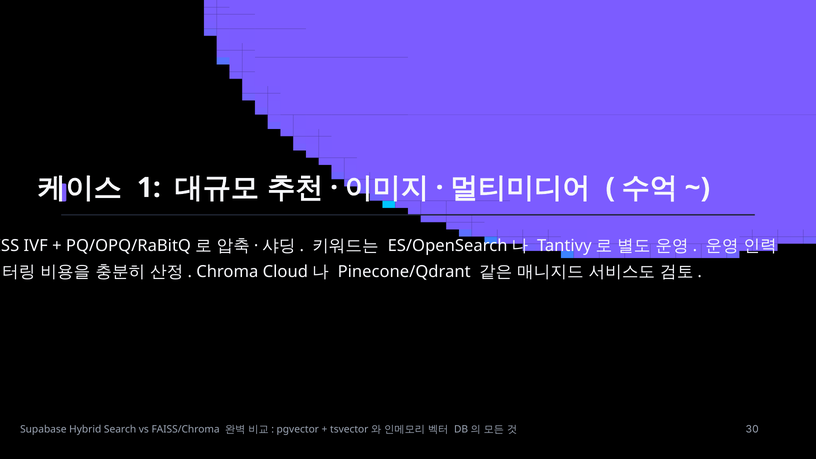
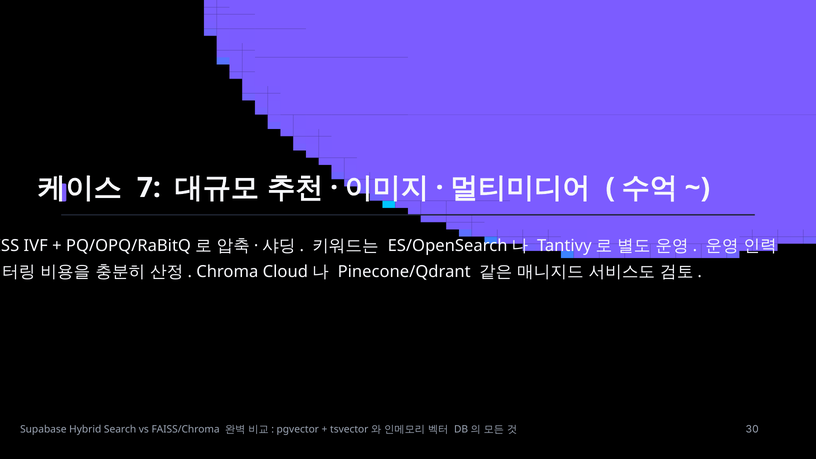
1: 1 -> 7
